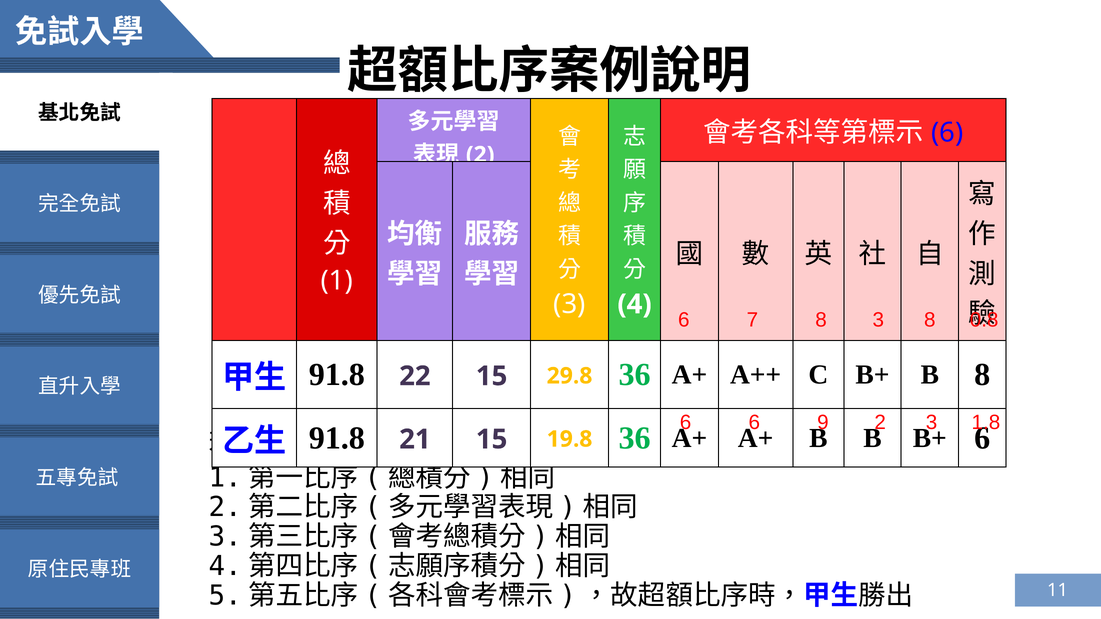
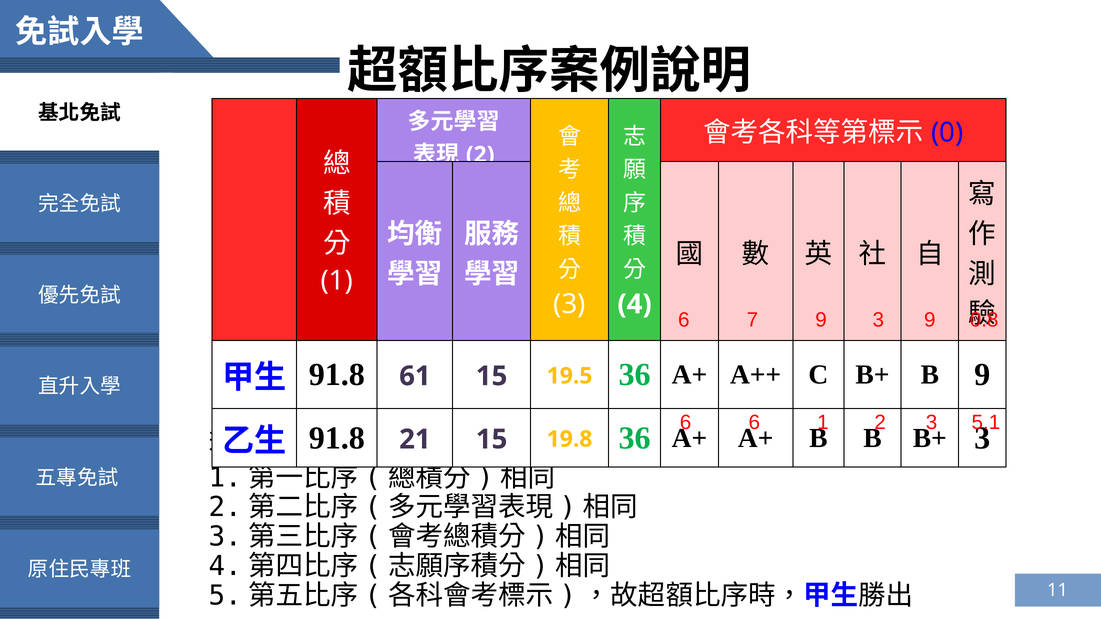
6 at (947, 133): 6 -> 0
7 8: 8 -> 9
3 8: 8 -> 9
22: 22 -> 61
29.8: 29.8 -> 19.5
B 8: 8 -> 9
9 at (823, 422): 9 -> 1
1.8: 1.8 -> 5.1
6 at (982, 438): 6 -> 3
